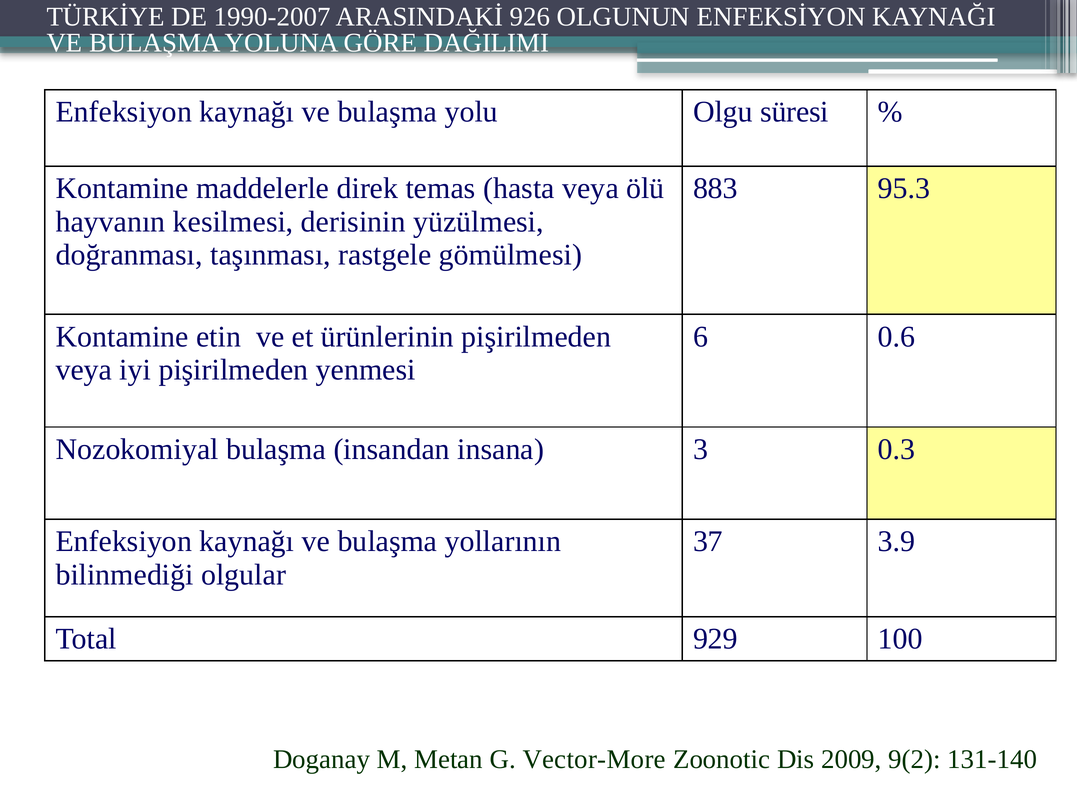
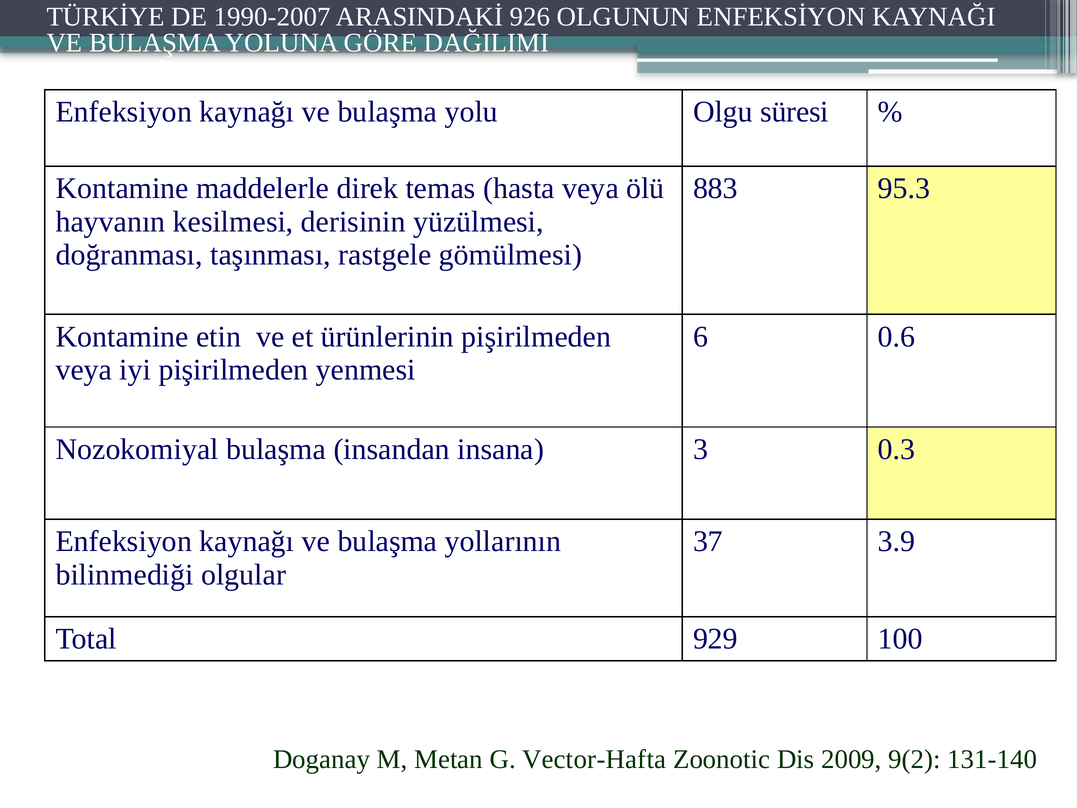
Vector-More: Vector-More -> Vector-Hafta
